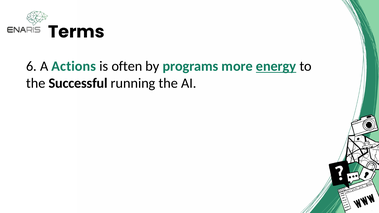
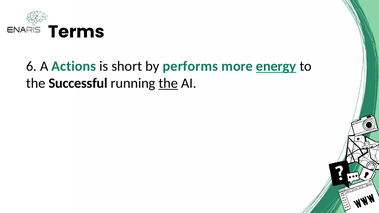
often: often -> short
programs: programs -> performs
the at (168, 83) underline: none -> present
